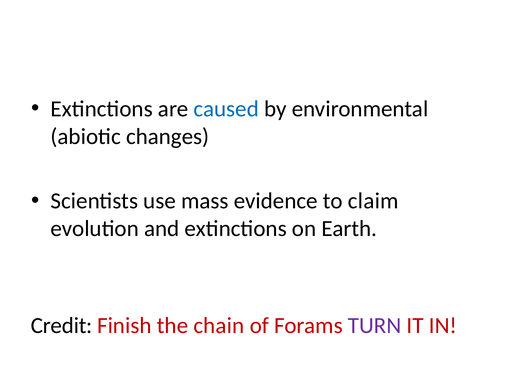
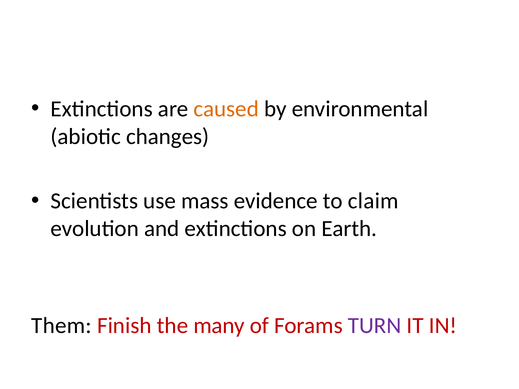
caused colour: blue -> orange
Credit: Credit -> Them
chain: chain -> many
